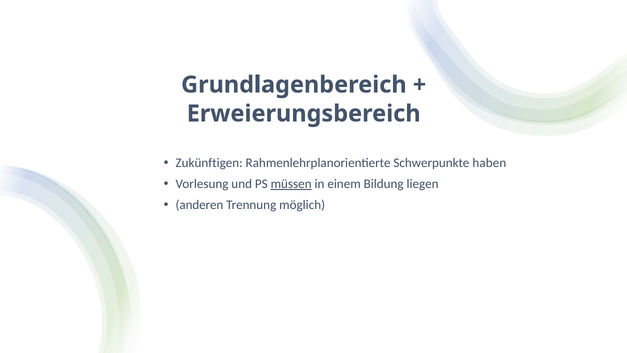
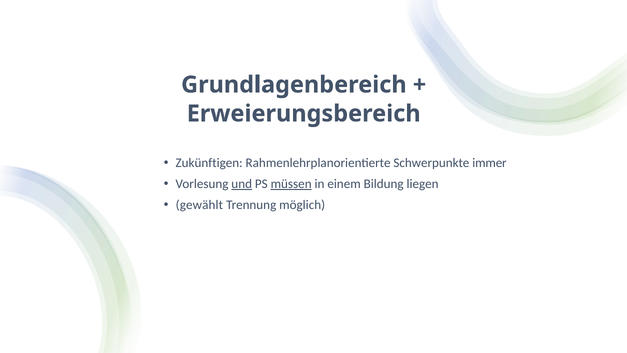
haben: haben -> immer
und underline: none -> present
anderen: anderen -> gewählt
